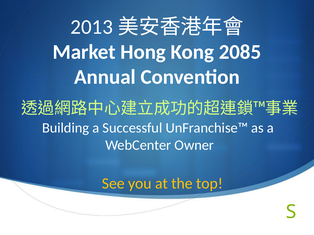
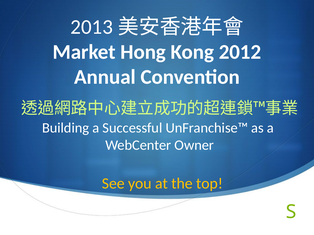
2085: 2085 -> 2012
